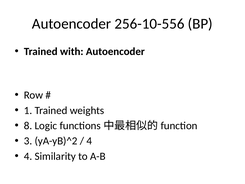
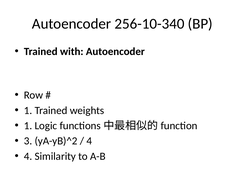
256-10-556: 256-10-556 -> 256-10-340
8 at (28, 126): 8 -> 1
